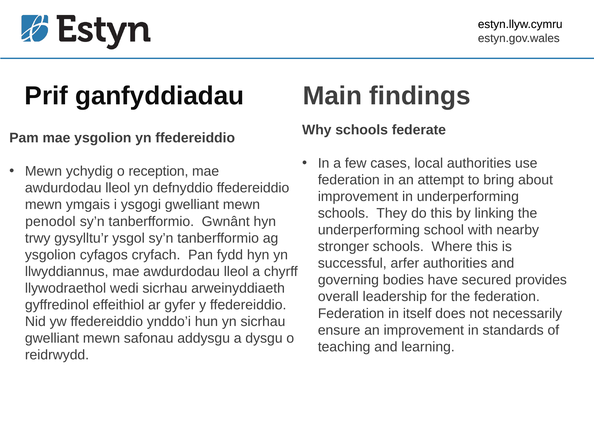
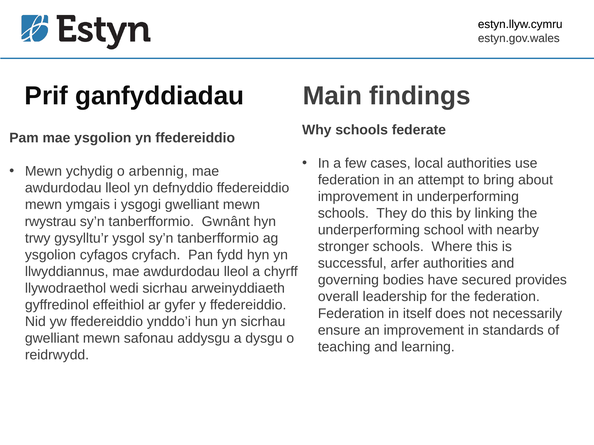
reception: reception -> arbennig
penodol: penodol -> rwystrau
